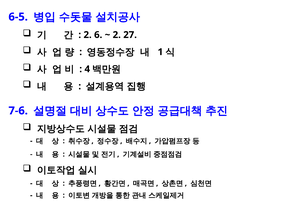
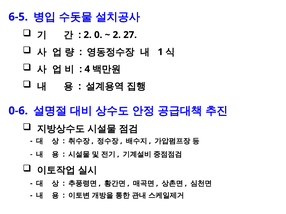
6: 6 -> 0
7-6: 7-6 -> 0-6
